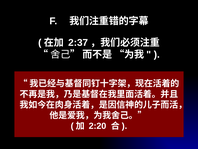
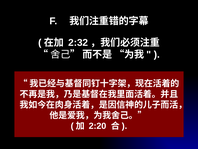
2:37: 2:37 -> 2:32
